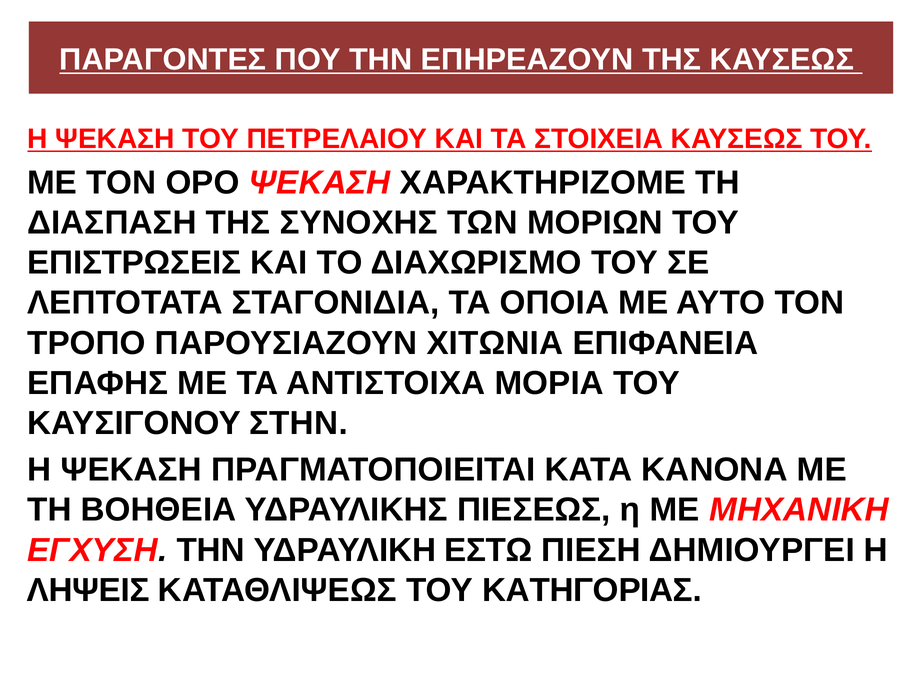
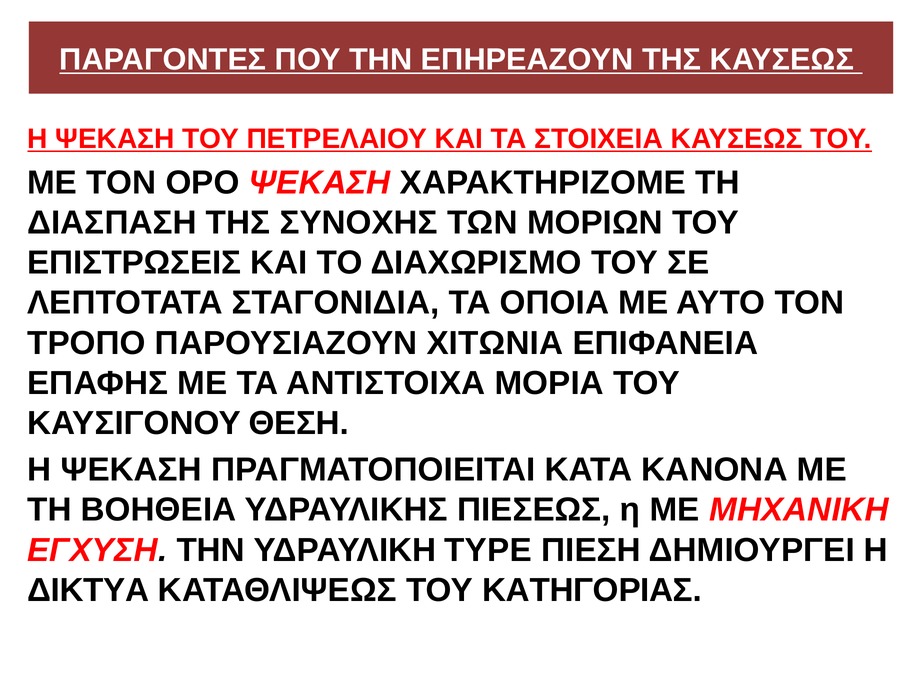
ΣΤΗΝ: ΣΤΗΝ -> ΘΕΣΗ
ΕΣΤΩ: ΕΣΤΩ -> TYPE
ΛΗΨΕΙΣ: ΛΗΨΕΙΣ -> ΔΙΚΤΥΑ
